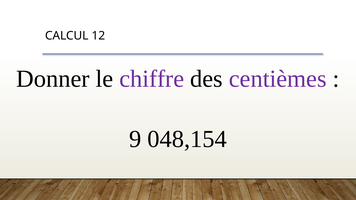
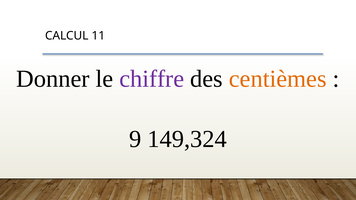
12: 12 -> 11
centièmes colour: purple -> orange
048,154: 048,154 -> 149,324
